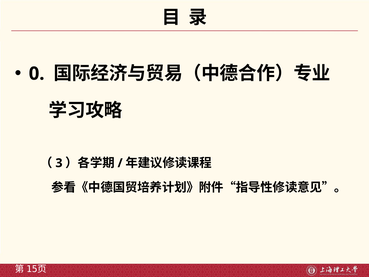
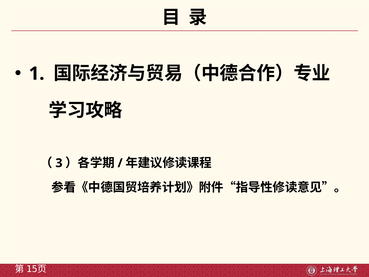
0: 0 -> 1
